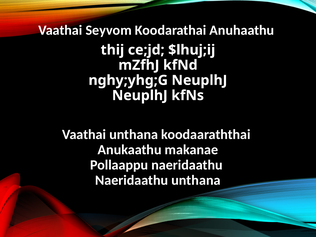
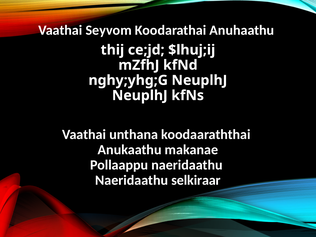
Naeridaathu unthana: unthana -> selkiraar
